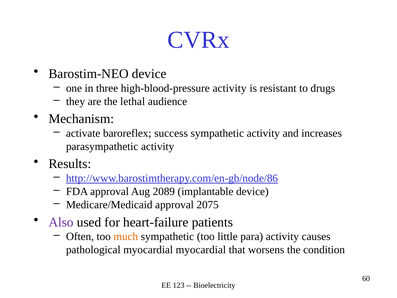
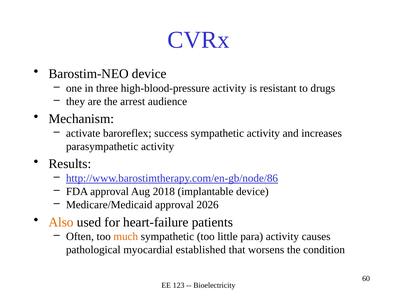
lethal: lethal -> arrest
2089: 2089 -> 2018
2075: 2075 -> 2026
Also colour: purple -> orange
myocardial myocardial: myocardial -> established
